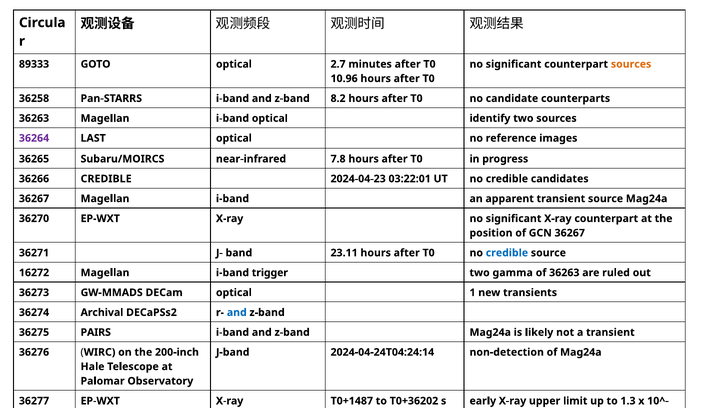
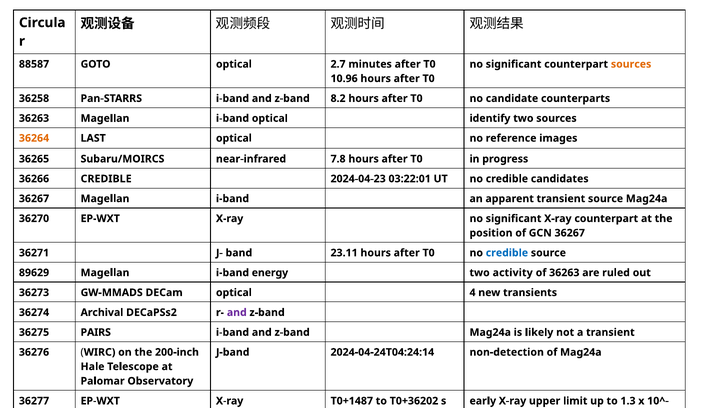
89333: 89333 -> 88587
36264 colour: purple -> orange
16272: 16272 -> 89629
trigger: trigger -> energy
gamma: gamma -> activity
1: 1 -> 4
and at (237, 312) colour: blue -> purple
